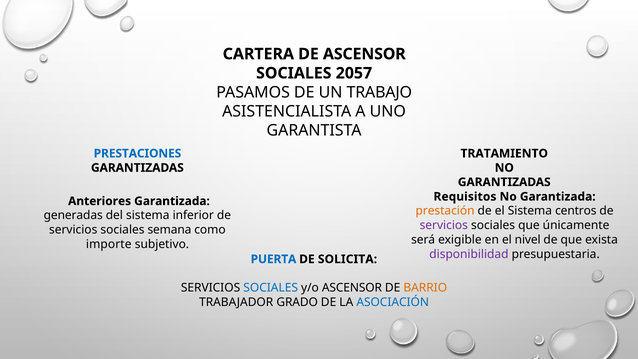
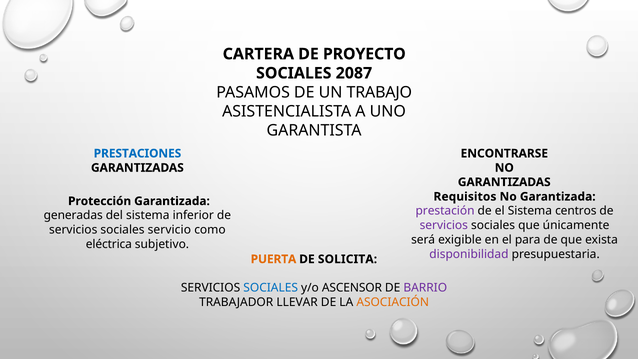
DE ASCENSOR: ASCENSOR -> PROYECTO
2057: 2057 -> 2087
TRATAMIENTO: TRATAMIENTO -> ENCONTRARSE
Anteriores: Anteriores -> Protección
prestación colour: orange -> purple
semana: semana -> servicio
nivel: nivel -> para
importe: importe -> eléctrica
PUERTA colour: blue -> orange
BARRIO colour: orange -> purple
GRADO: GRADO -> LLEVAR
ASOCIACIÓN colour: blue -> orange
